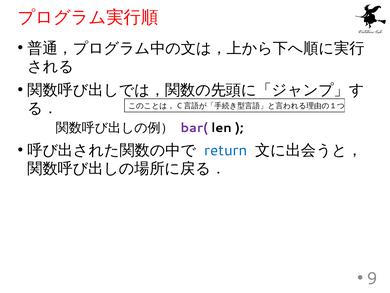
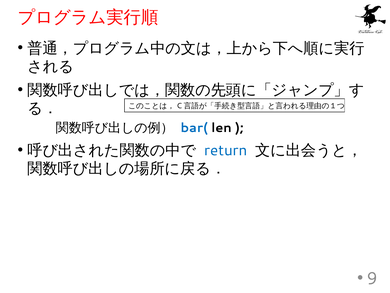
bar( colour: purple -> blue
